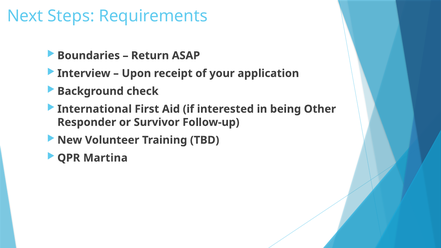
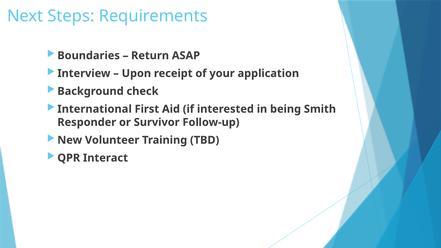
Other: Other -> Smith
Martina: Martina -> Interact
